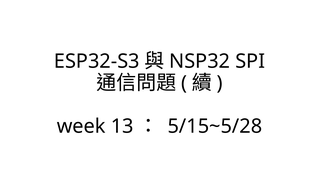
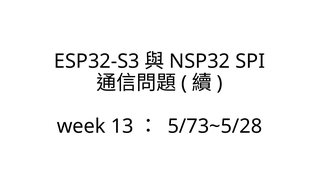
5/15~5/28: 5/15~5/28 -> 5/73~5/28
